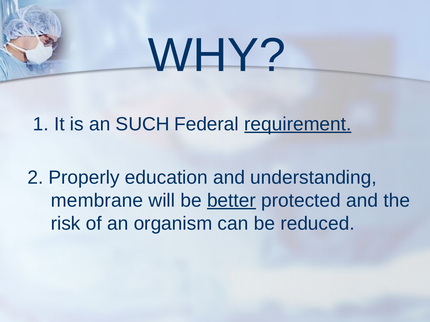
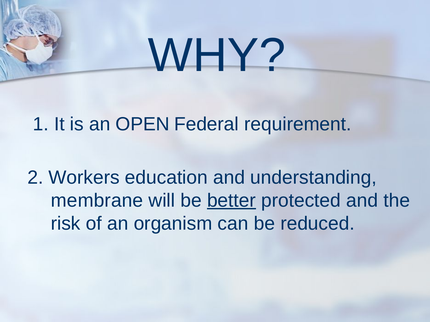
SUCH: SUCH -> OPEN
requirement underline: present -> none
Properly: Properly -> Workers
